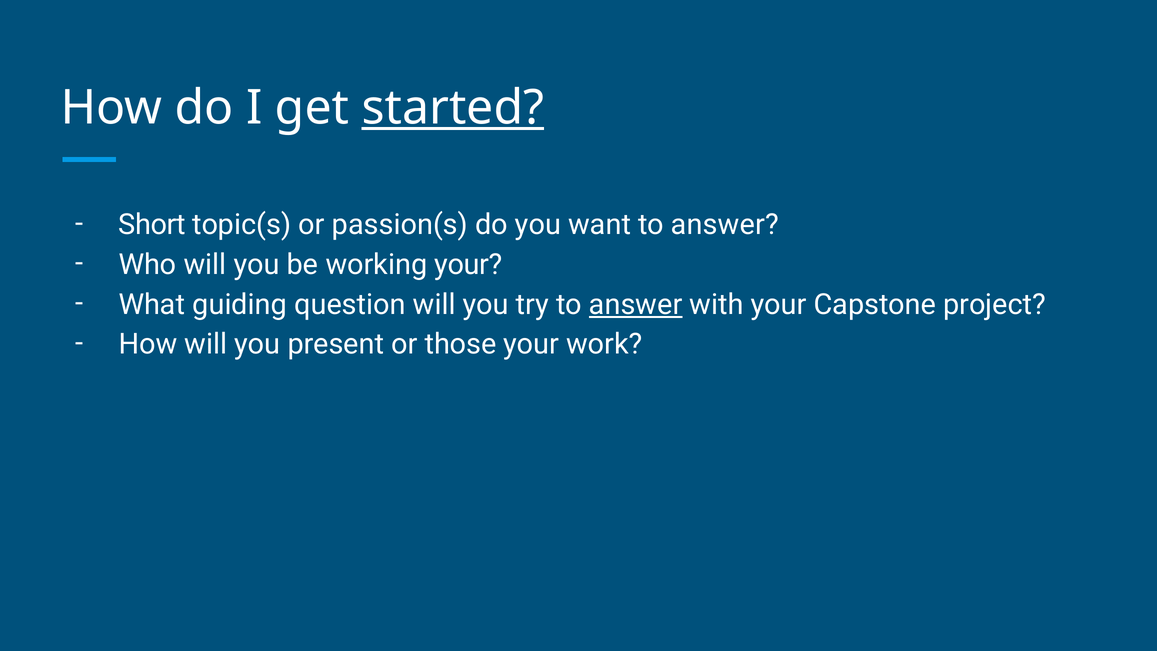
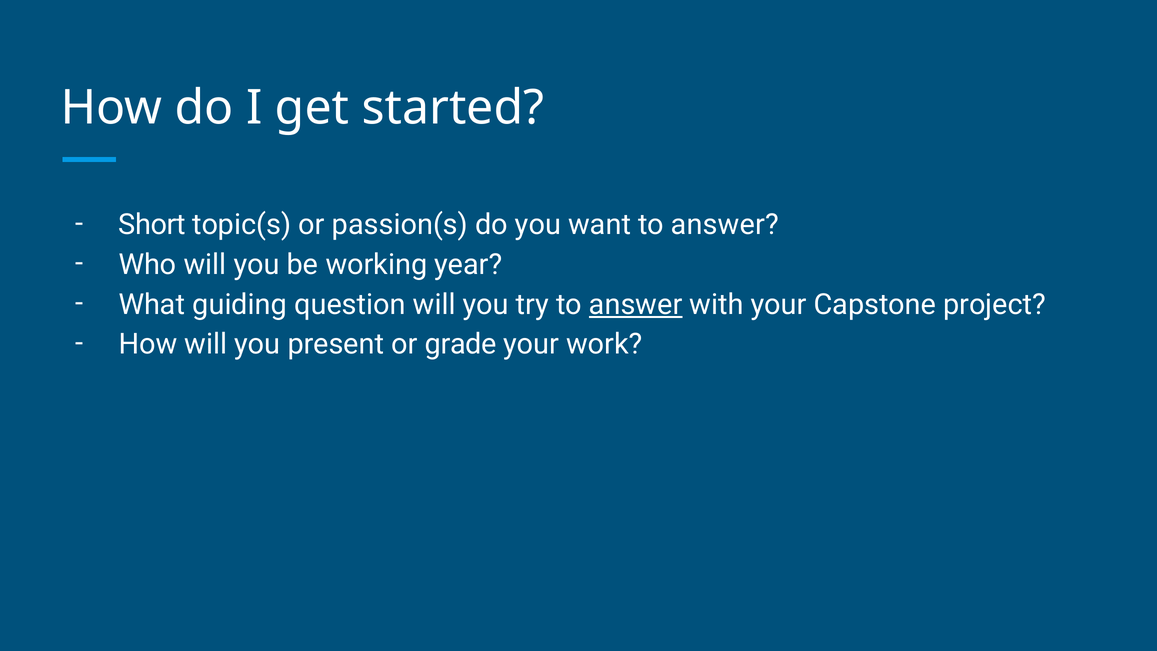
started underline: present -> none
working your: your -> year
those: those -> grade
